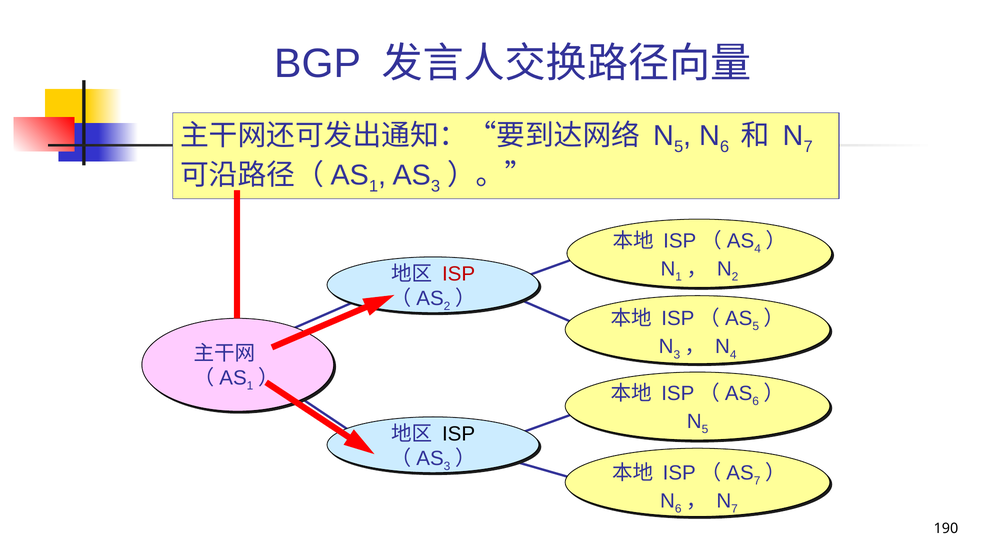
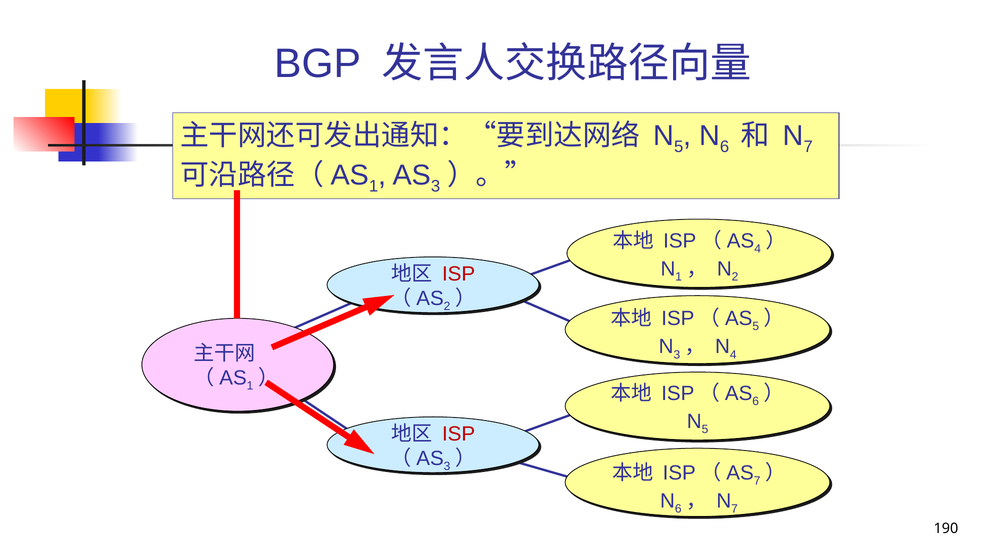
ISP at (459, 434) colour: black -> red
